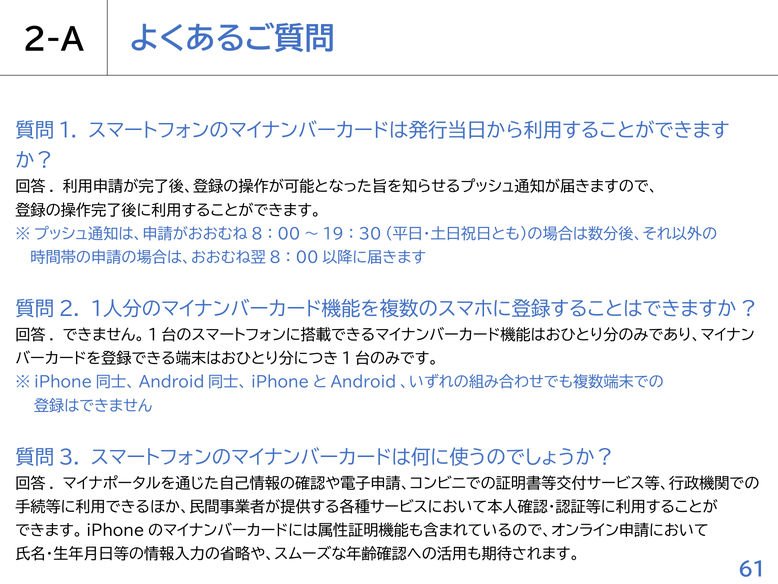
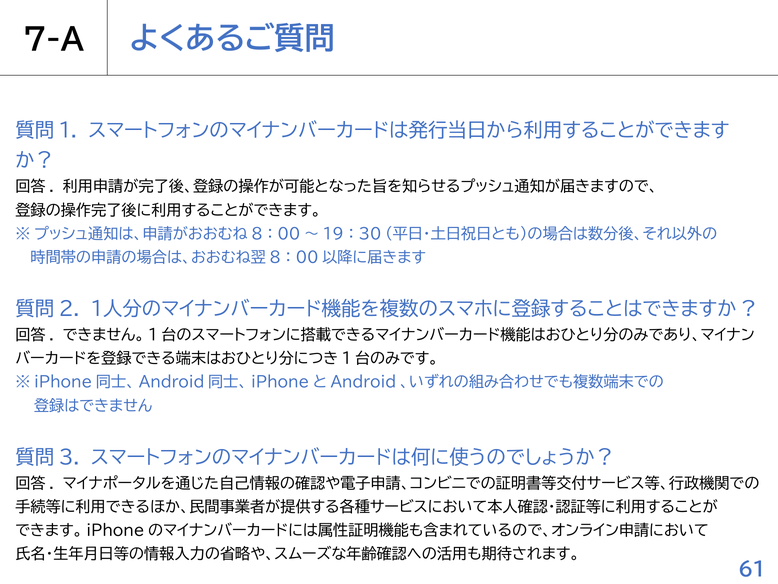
2-A: 2-A -> 7-A
